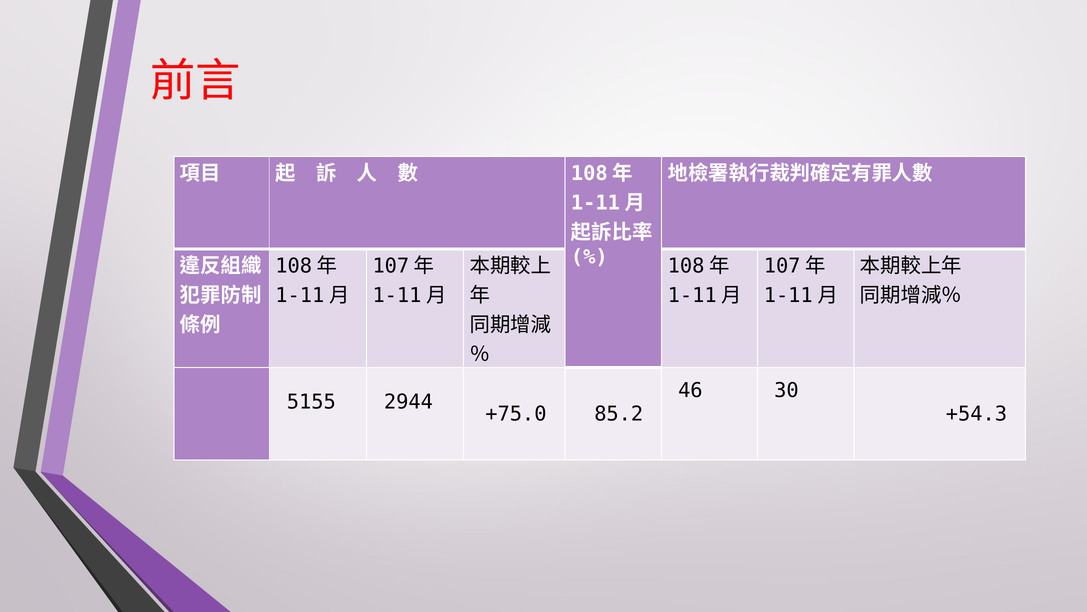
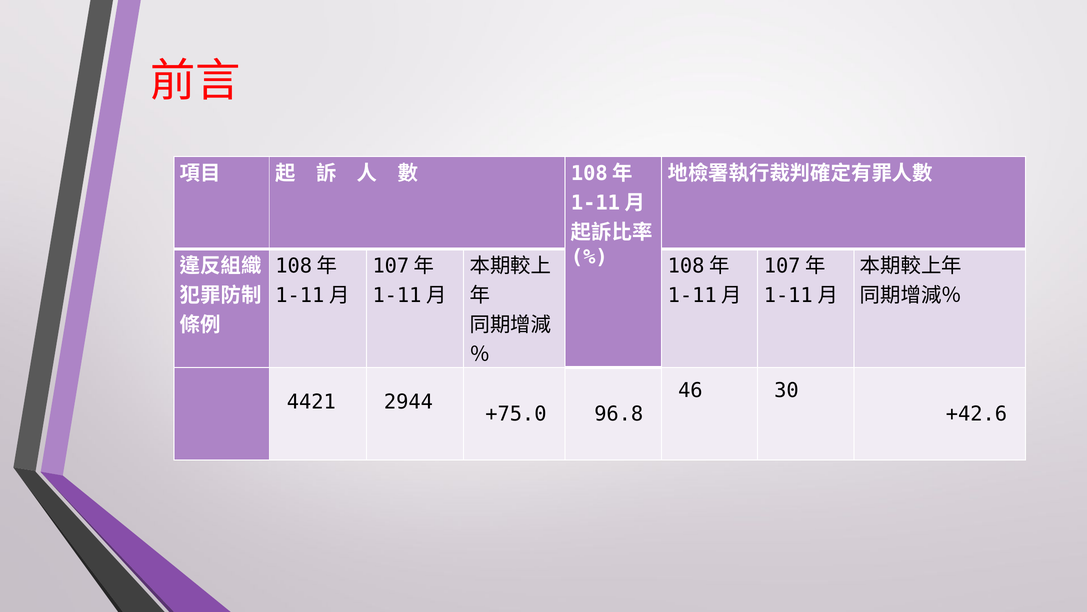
5155: 5155 -> 4421
85.2: 85.2 -> 96.8
+54.3: +54.3 -> +42.6
